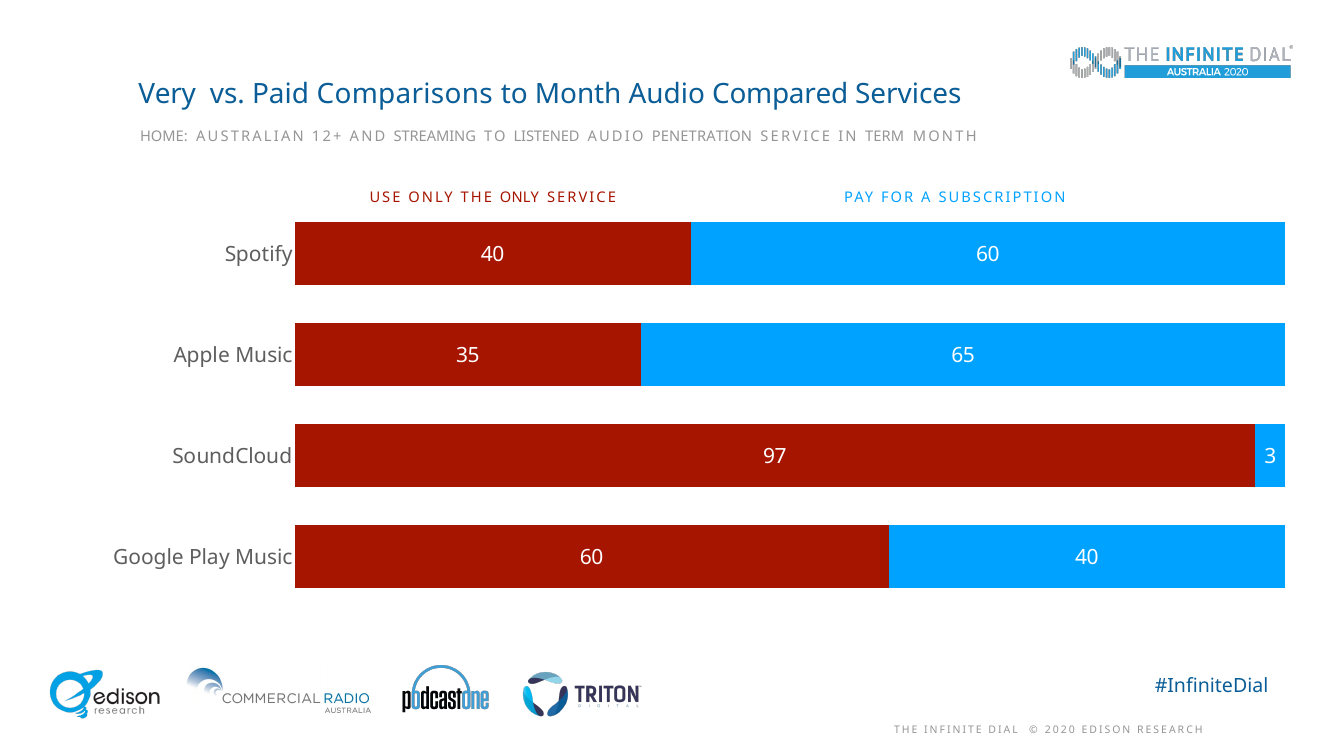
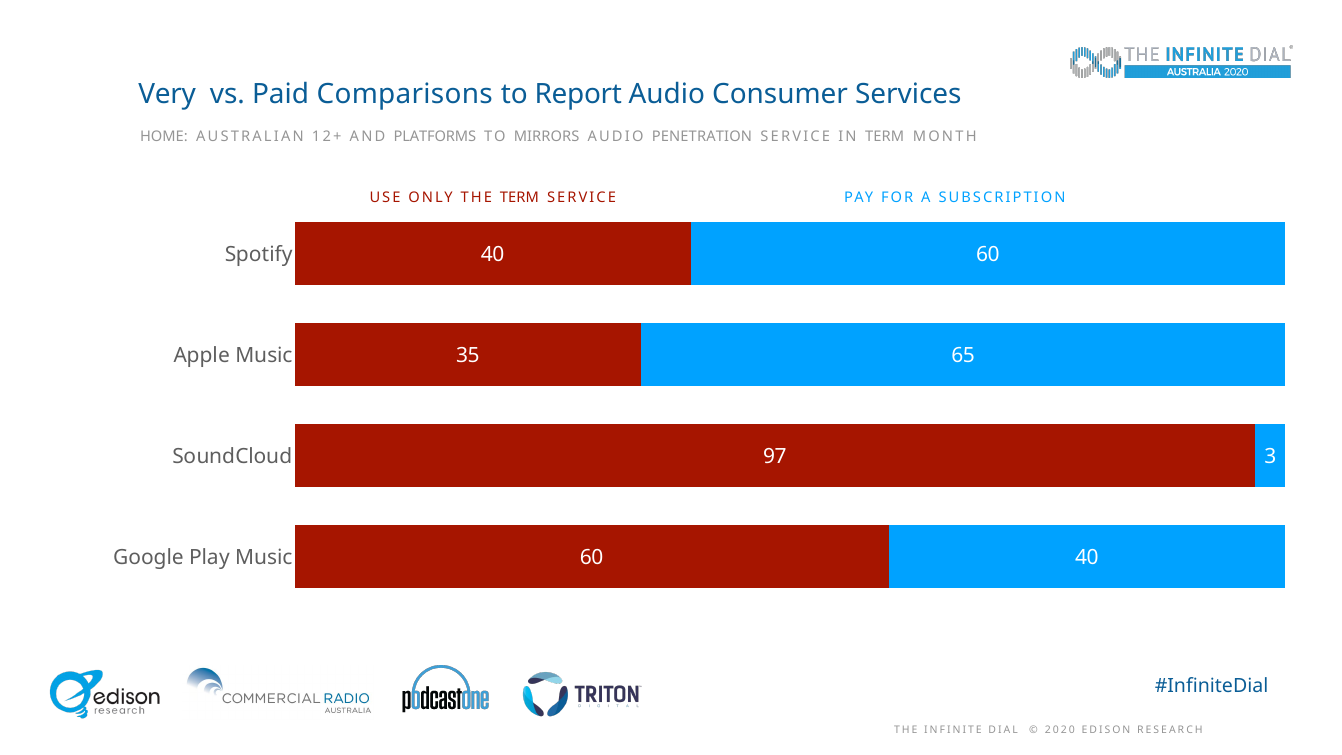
to Month: Month -> Report
Compared: Compared -> Consumer
STREAMING: STREAMING -> PLATFORMS
LISTENED: LISTENED -> MIRRORS
THE ONLY: ONLY -> TERM
